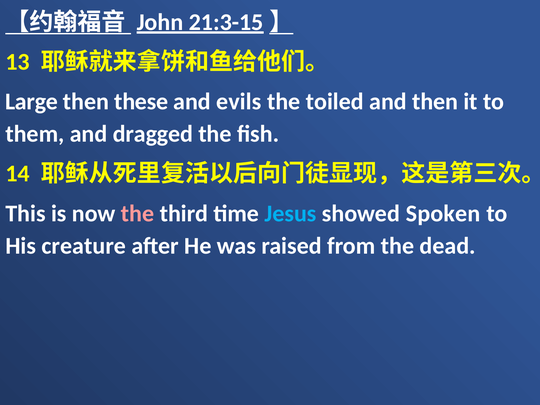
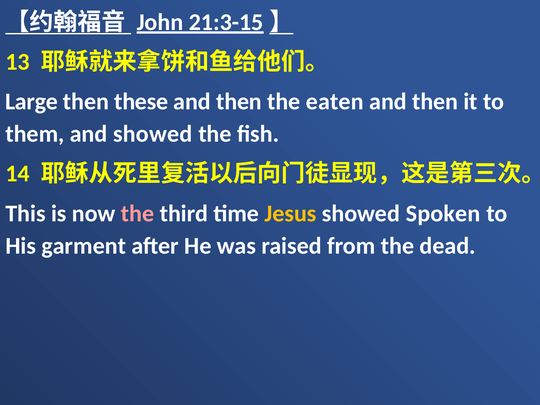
evils at (239, 102): evils -> then
toiled: toiled -> eaten
and dragged: dragged -> showed
Jesus colour: light blue -> yellow
creature: creature -> garment
